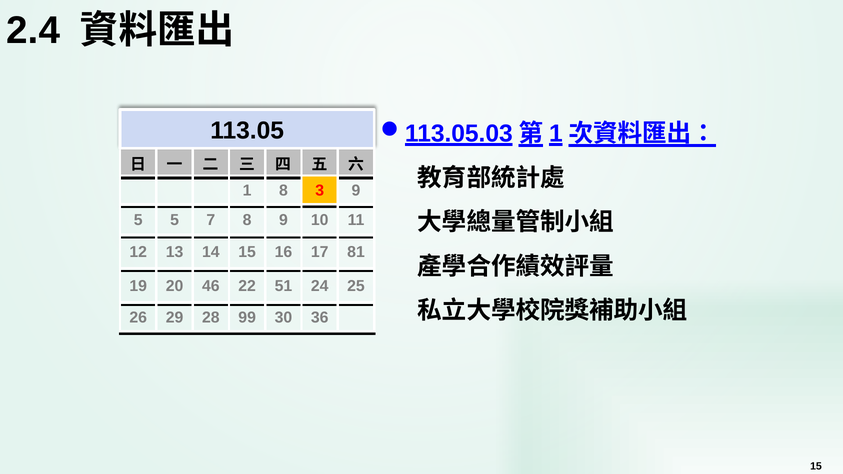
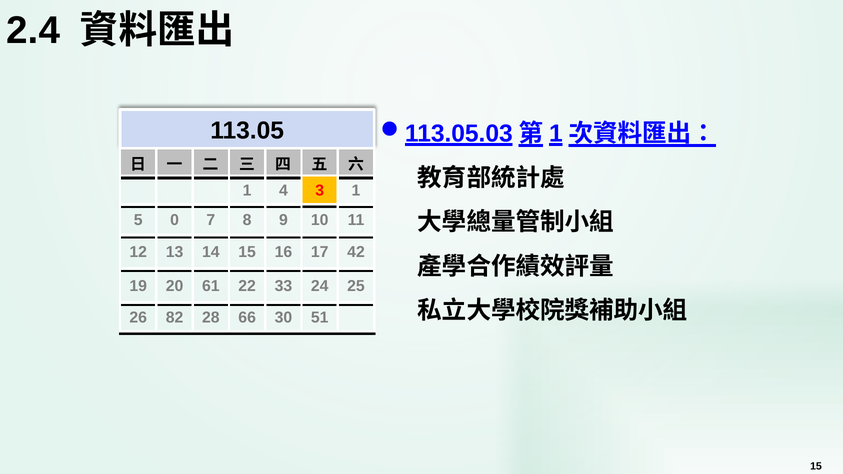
1 8: 8 -> 4
3 9: 9 -> 1
5 5: 5 -> 0
81: 81 -> 42
46: 46 -> 61
51: 51 -> 33
29: 29 -> 82
99: 99 -> 66
36: 36 -> 51
